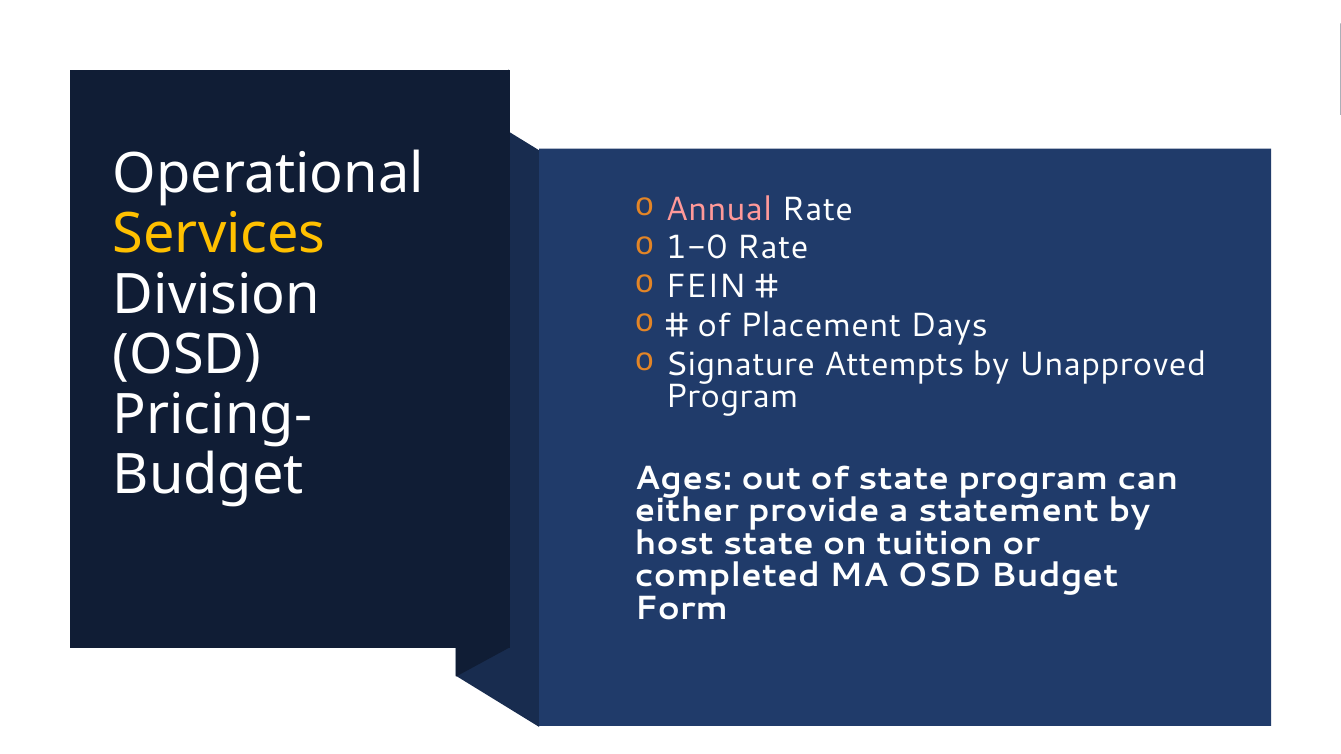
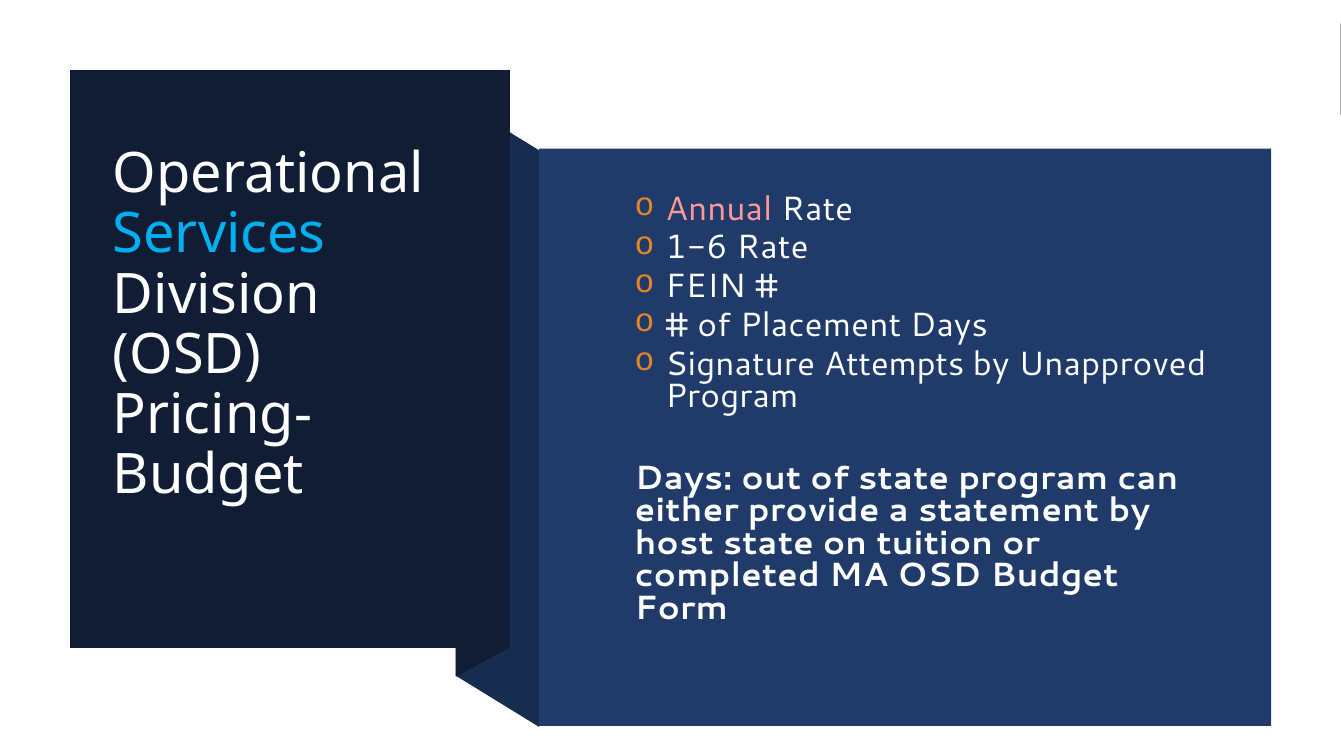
Services colour: yellow -> light blue
1-0: 1-0 -> 1-6
Ages at (683, 478): Ages -> Days
